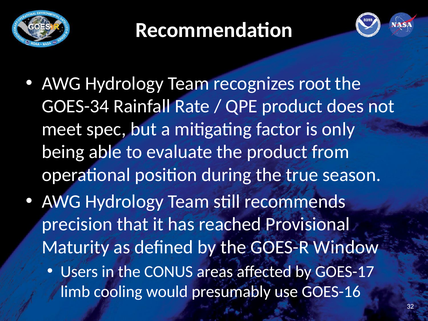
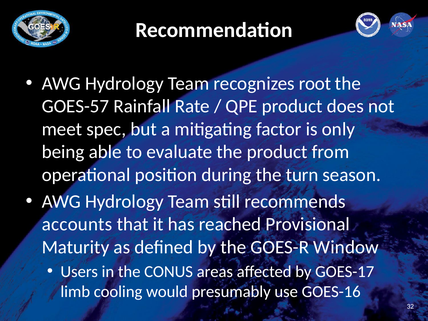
GOES-34: GOES-34 -> GOES-57
true: true -> turn
precision: precision -> accounts
